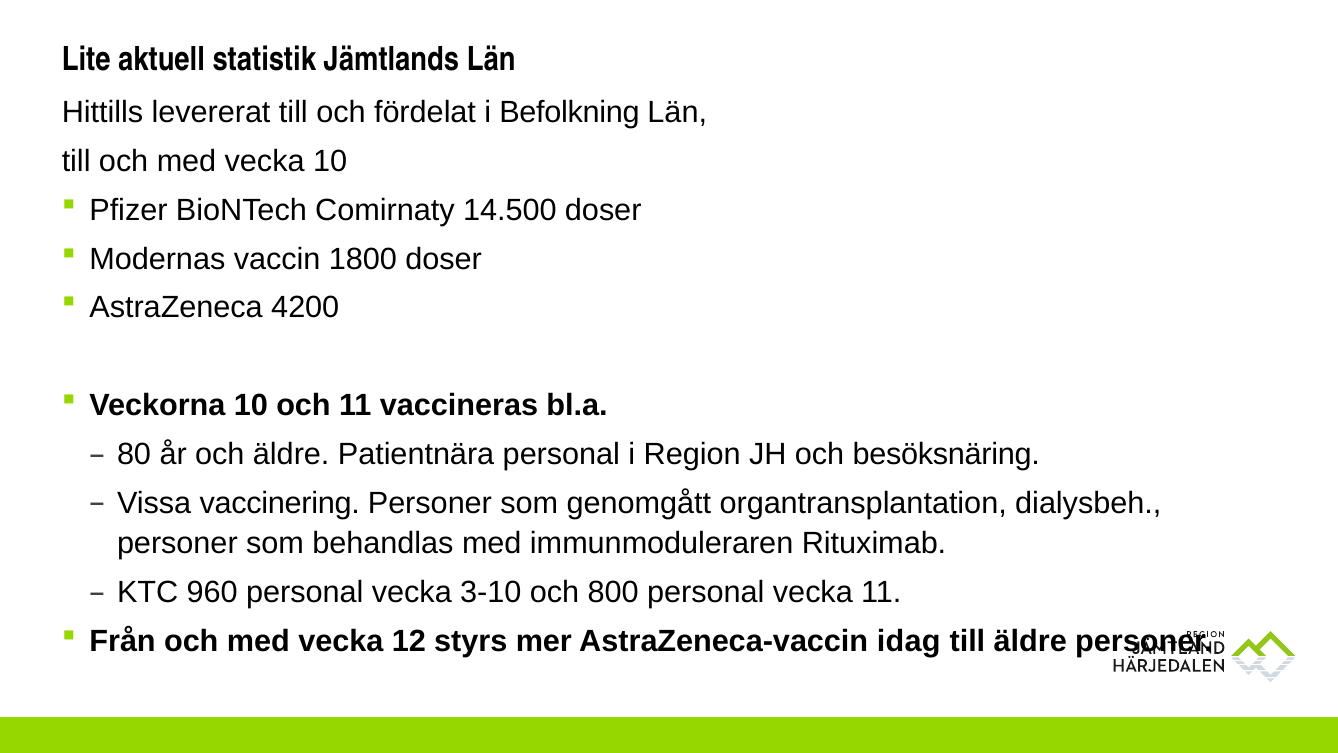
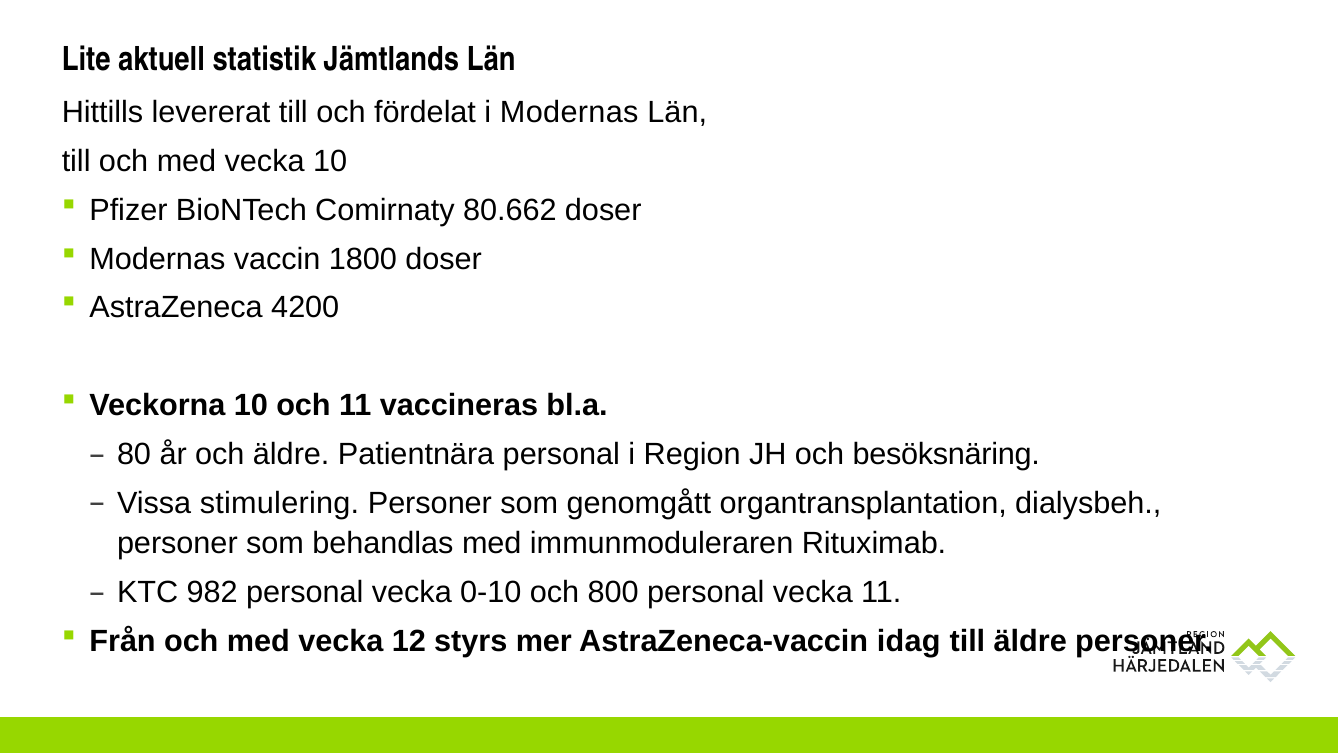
i Befolkning: Befolkning -> Modernas
14.500: 14.500 -> 80.662
vaccinering: vaccinering -> stimulering
960: 960 -> 982
3-10: 3-10 -> 0-10
